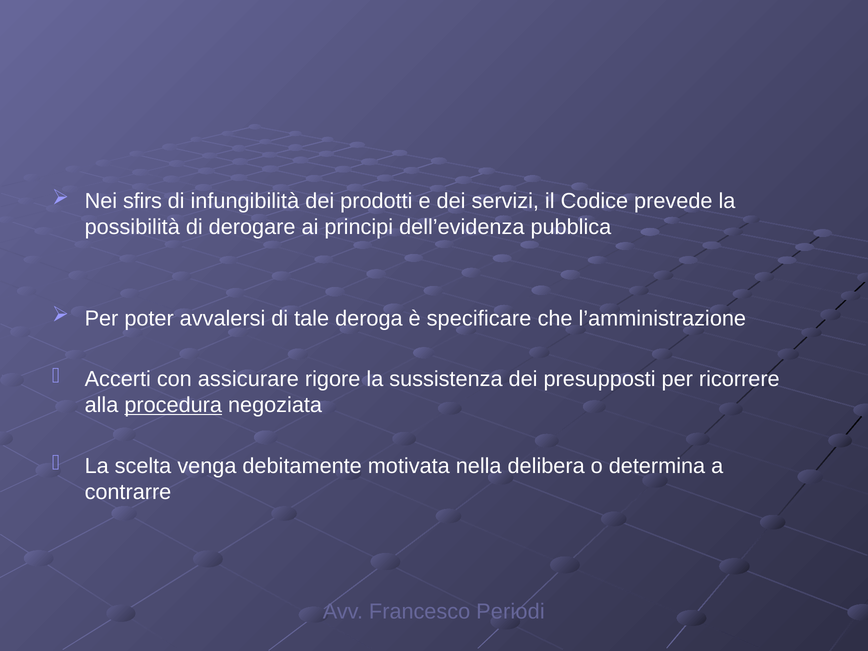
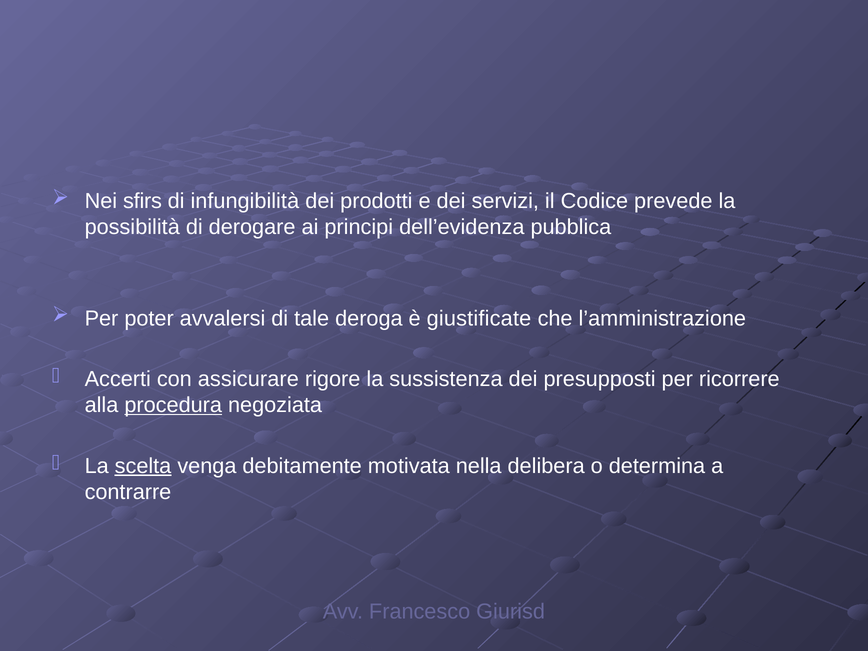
specificare: specificare -> giustificate
scelta underline: none -> present
Periodi: Periodi -> Giurisd
